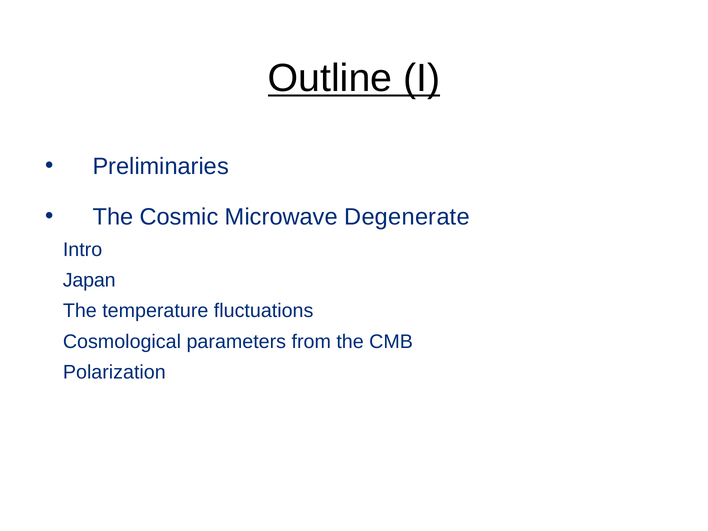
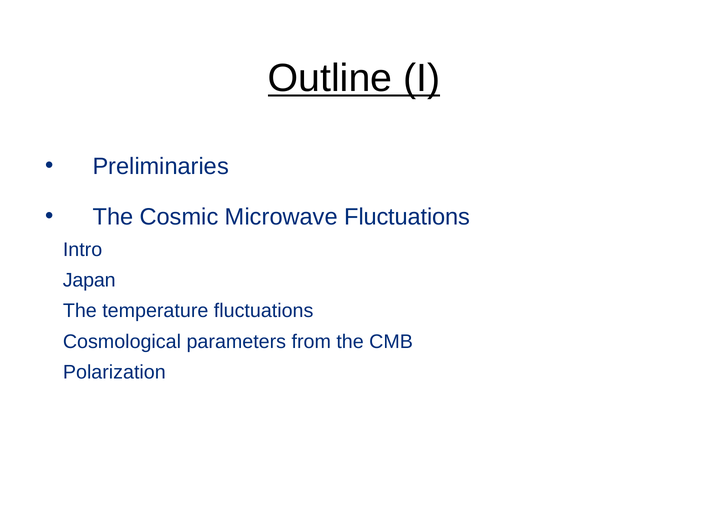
Microwave Degenerate: Degenerate -> Fluctuations
